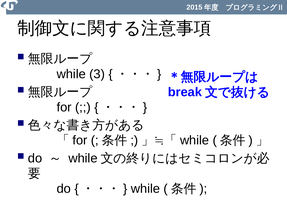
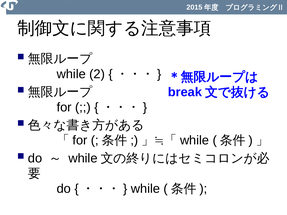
3: 3 -> 2
